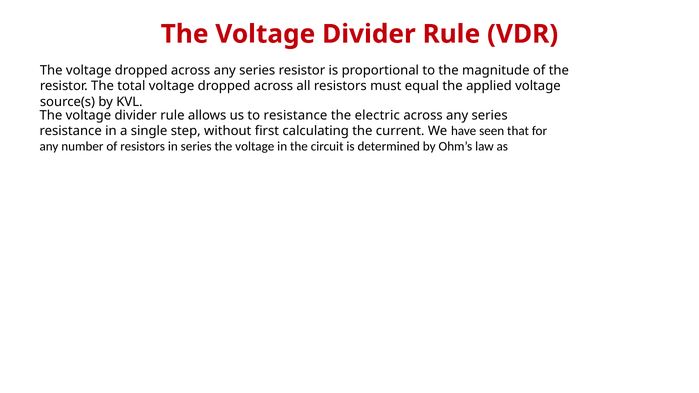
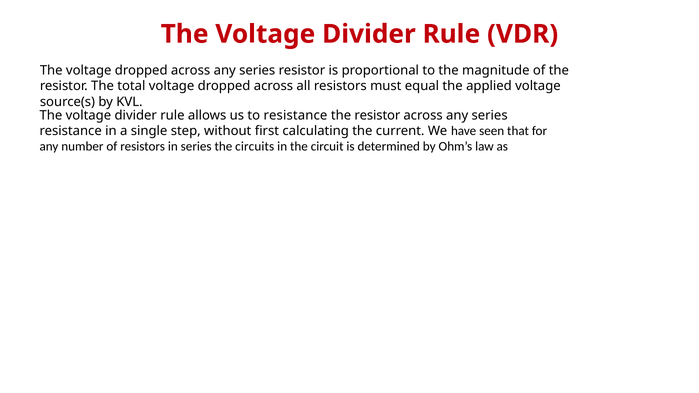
electric at (377, 115): electric -> resistor
series the voltage: voltage -> circuits
